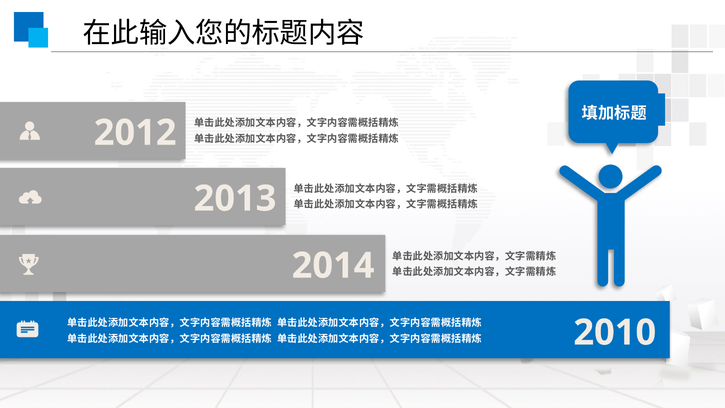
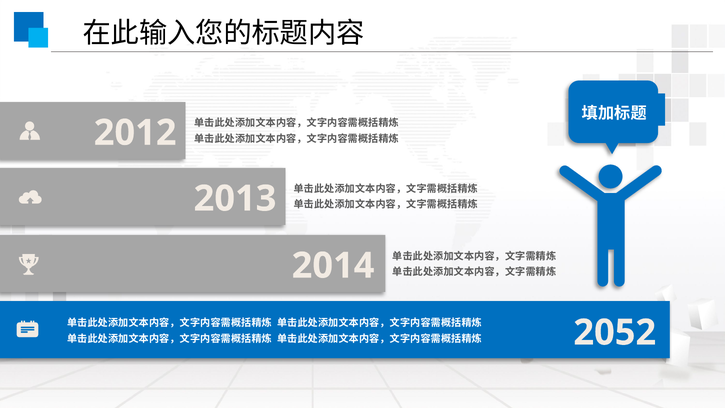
2010: 2010 -> 2052
